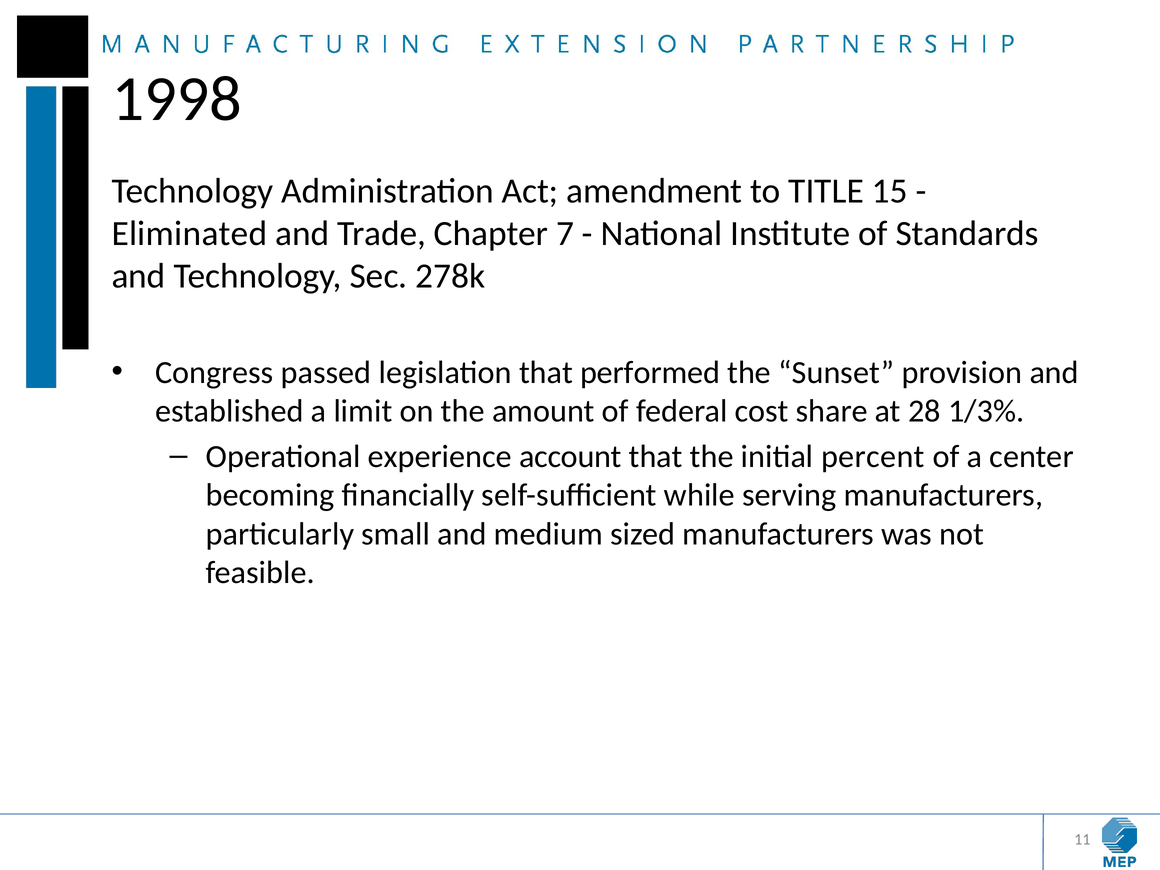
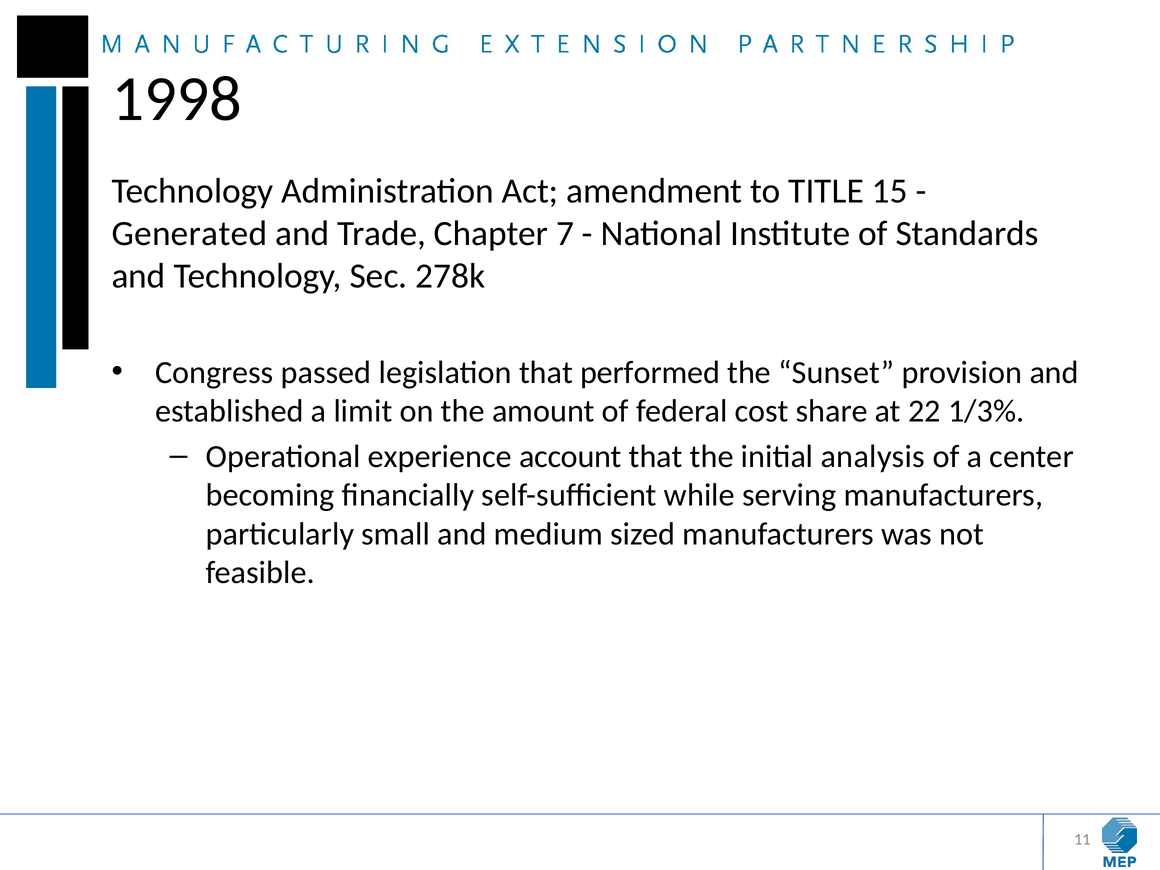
Eliminated: Eliminated -> Generated
28: 28 -> 22
percent: percent -> analysis
